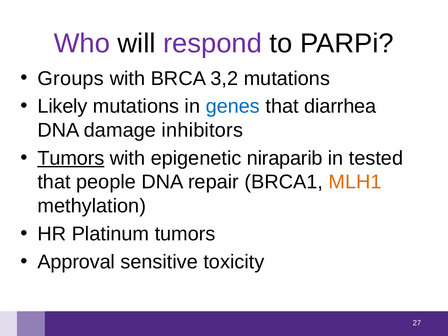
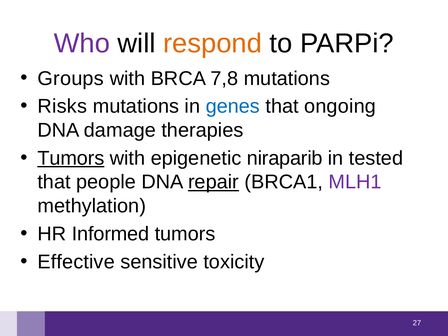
respond colour: purple -> orange
3,2: 3,2 -> 7,8
Likely: Likely -> Risks
diarrhea: diarrhea -> ongoing
inhibitors: inhibitors -> therapies
repair underline: none -> present
MLH1 colour: orange -> purple
Platinum: Platinum -> Informed
Approval: Approval -> Effective
